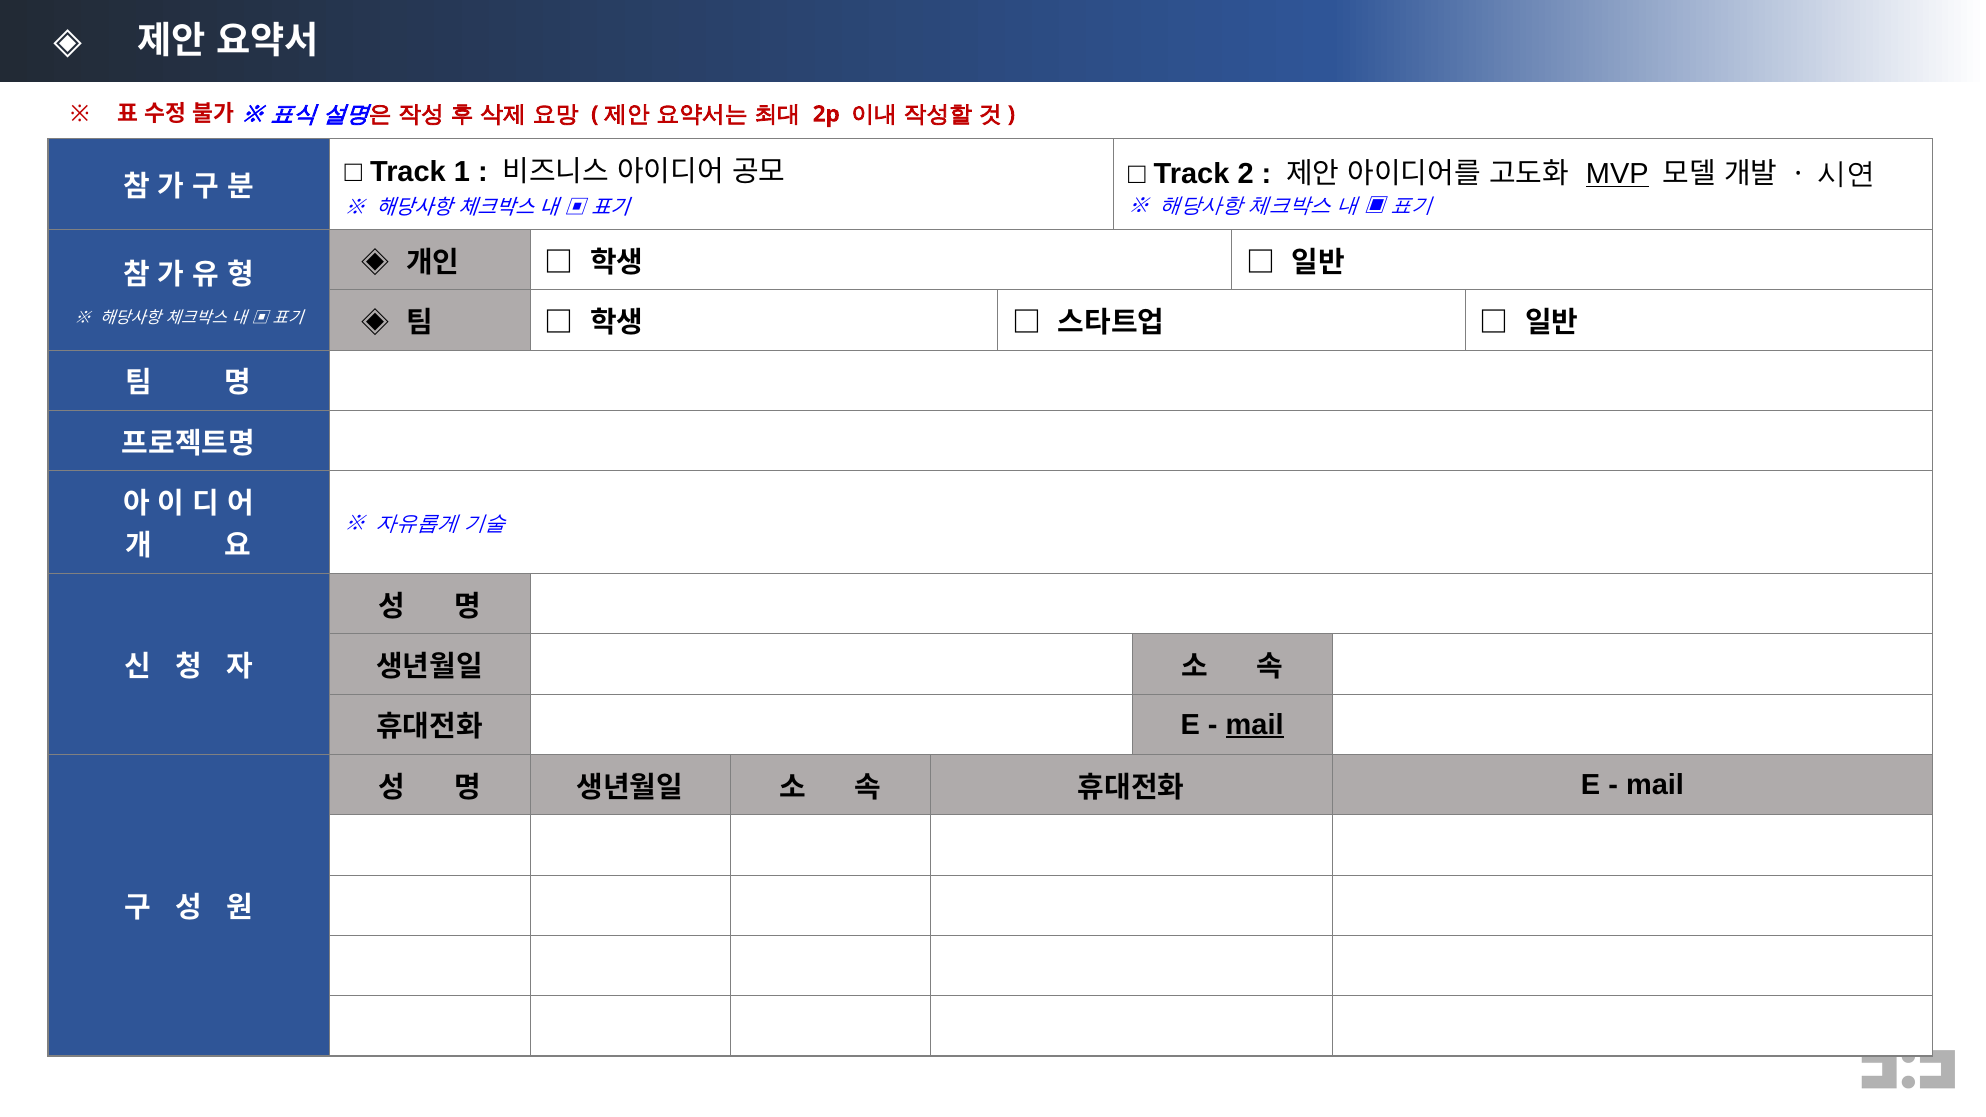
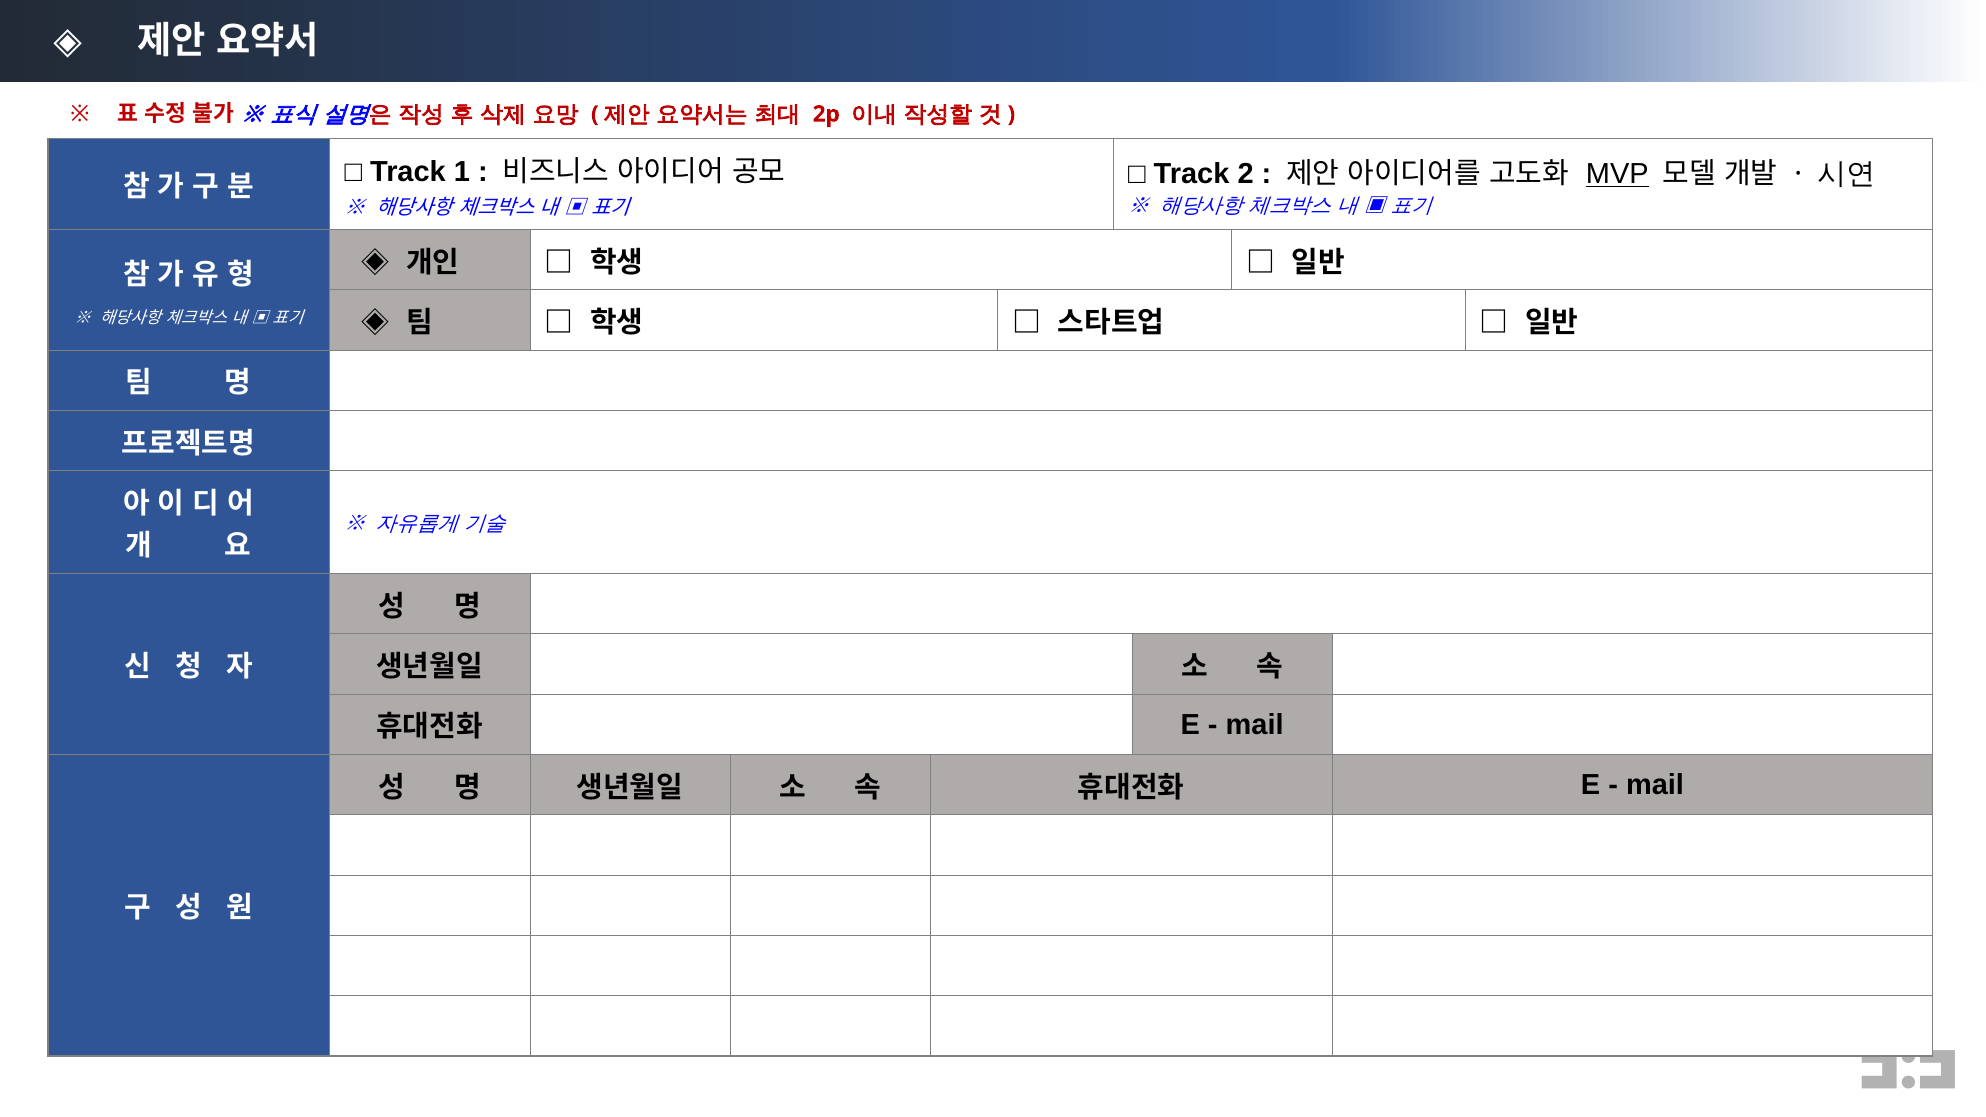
mail at (1255, 725) underline: present -> none
